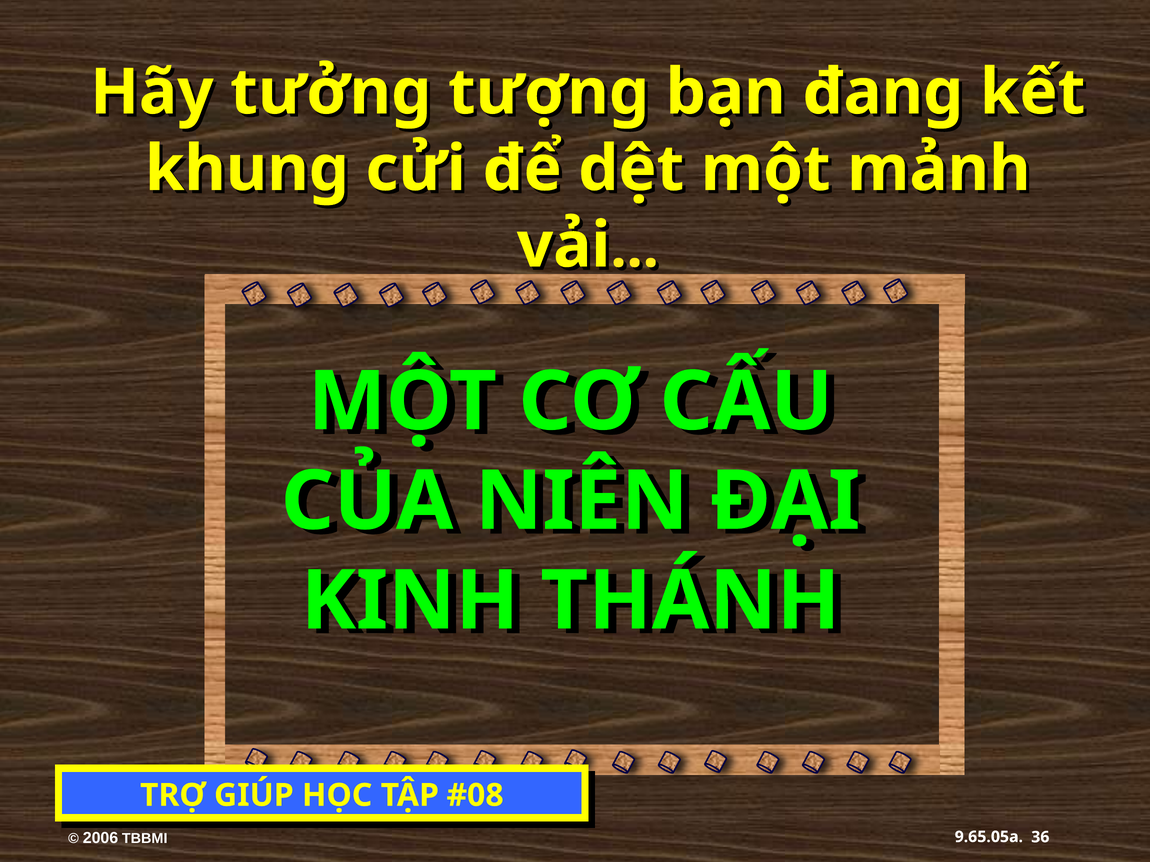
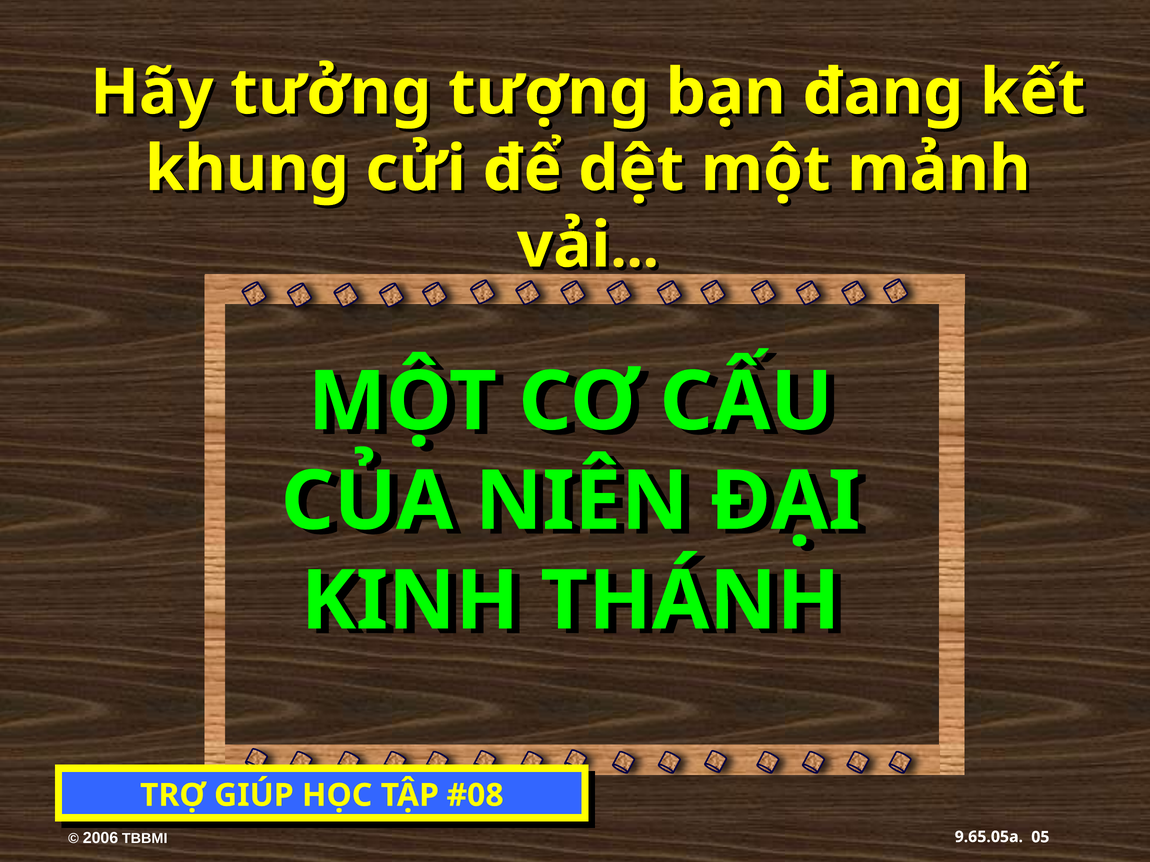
36: 36 -> 05
